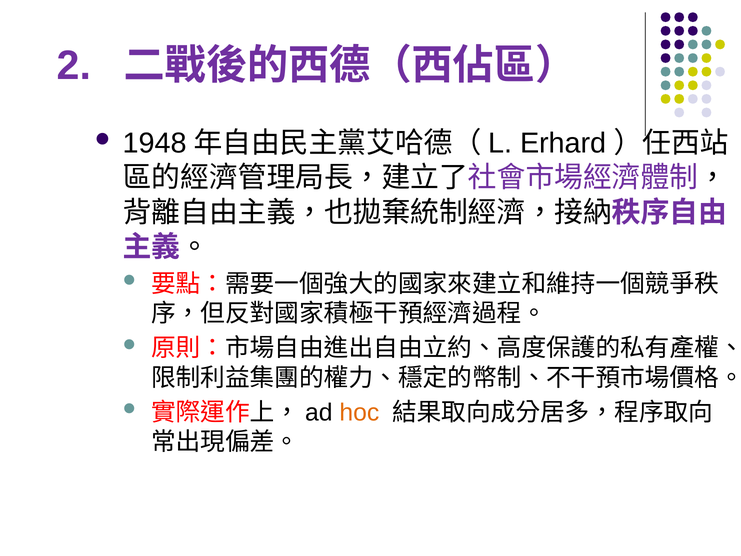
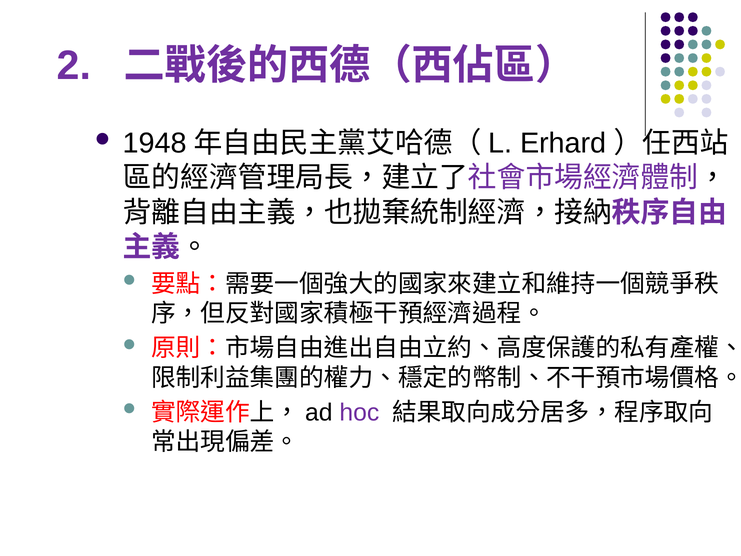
hoc colour: orange -> purple
